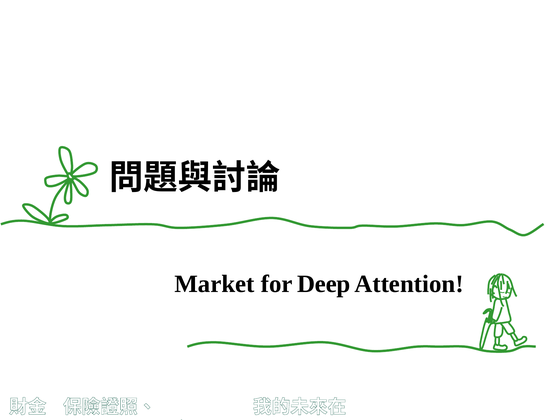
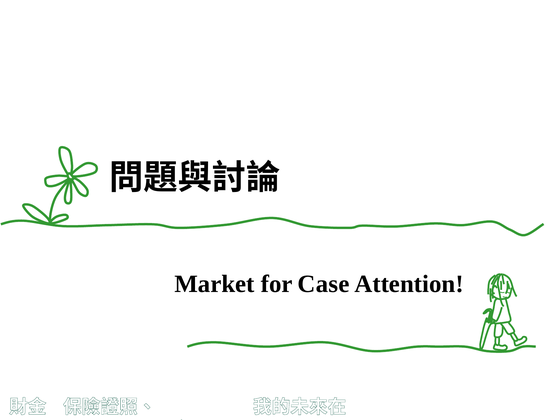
Deep: Deep -> Case
